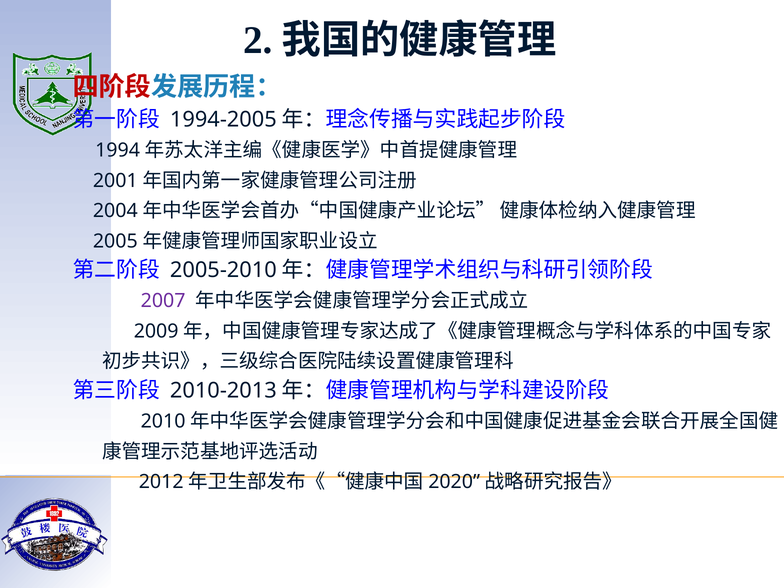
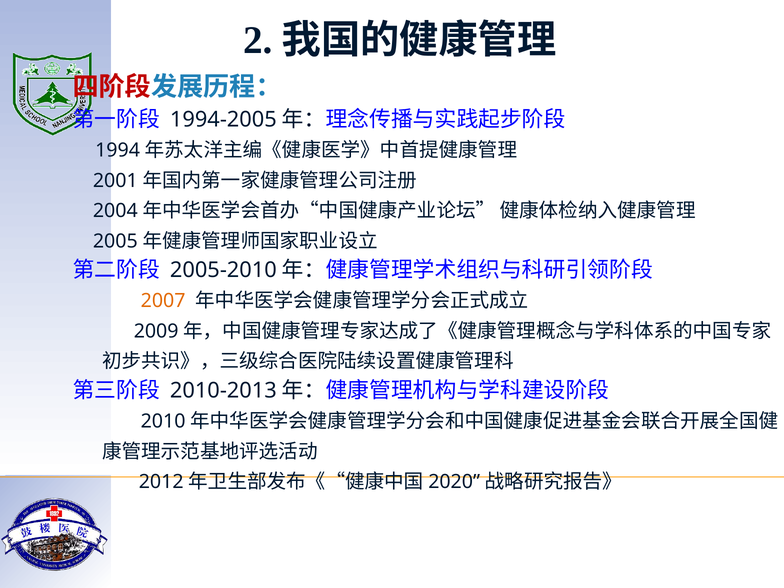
2007 colour: purple -> orange
